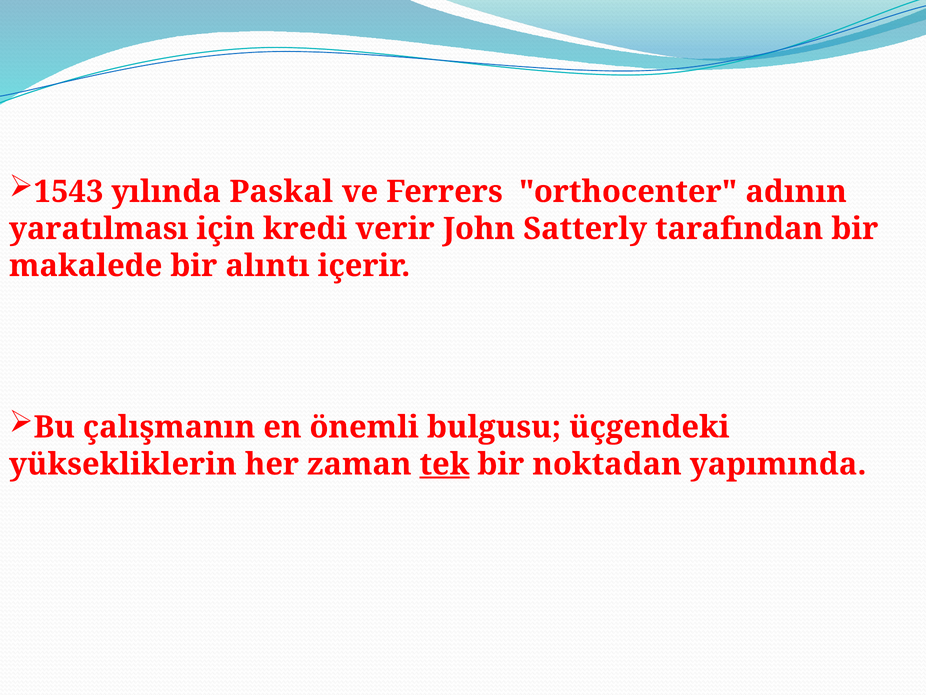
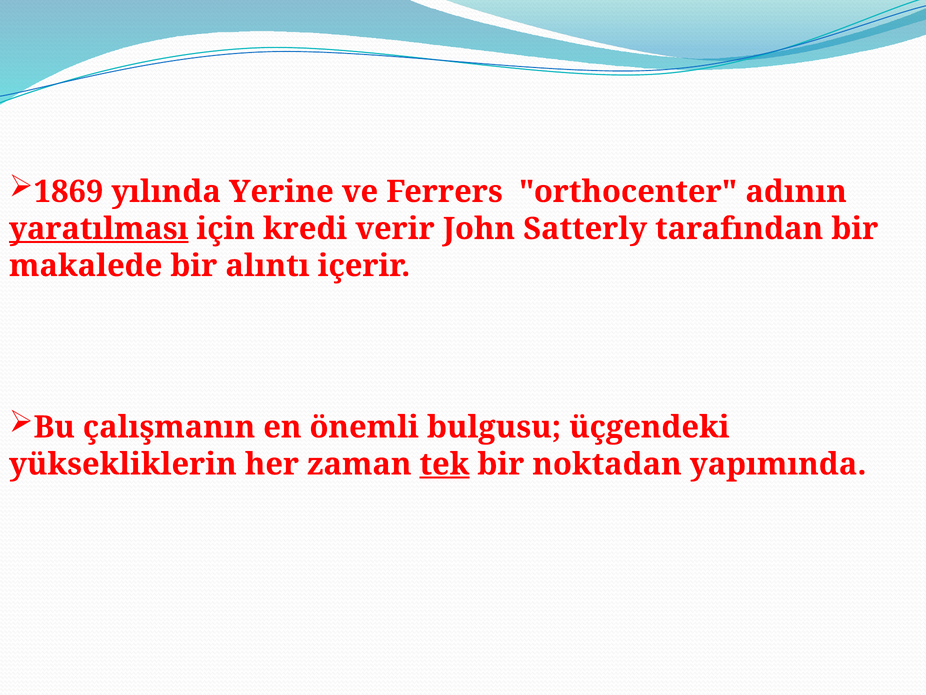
1543: 1543 -> 1869
Paskal: Paskal -> Yerine
yaratılması underline: none -> present
